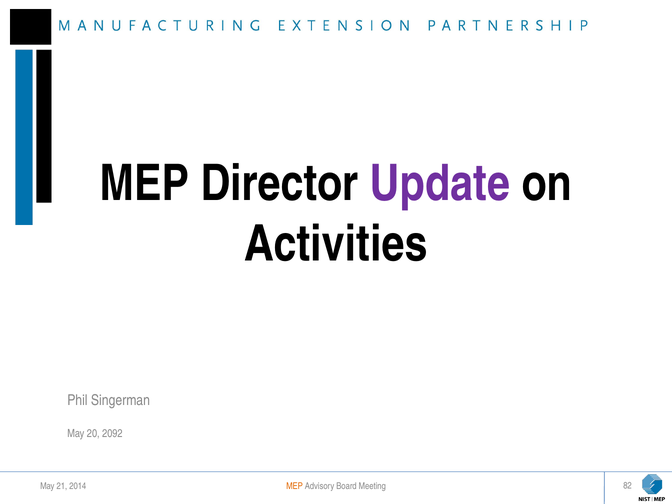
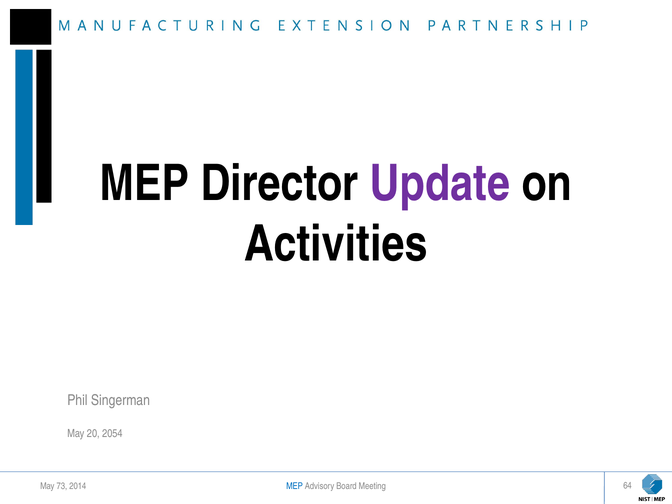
2092: 2092 -> 2054
21: 21 -> 73
MEP at (295, 486) colour: orange -> blue
82: 82 -> 64
